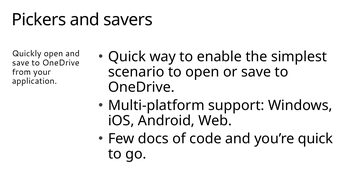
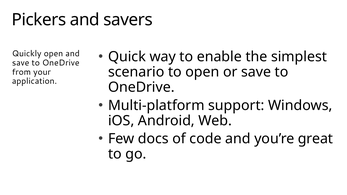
you’re quick: quick -> great
